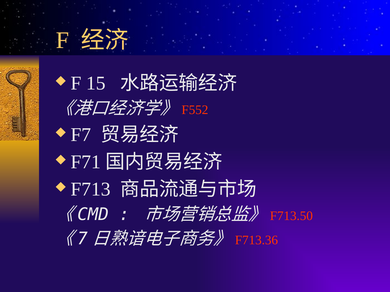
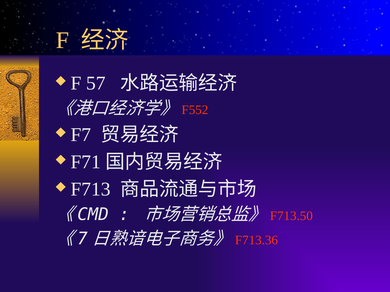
15: 15 -> 57
